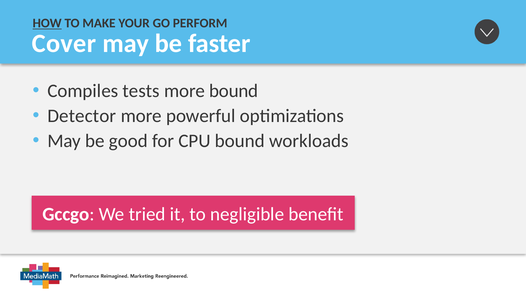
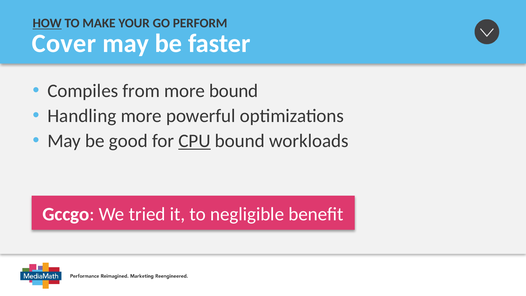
tests: tests -> from
Detector: Detector -> Handling
CPU underline: none -> present
